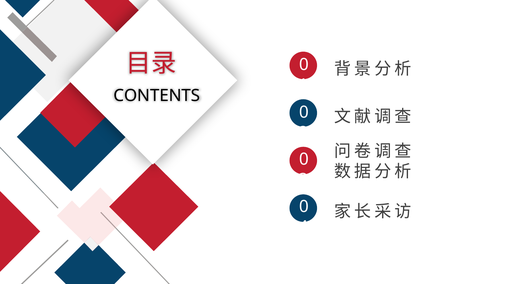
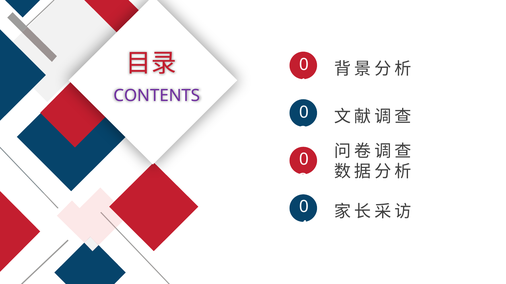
CONTENTS colour: black -> purple
